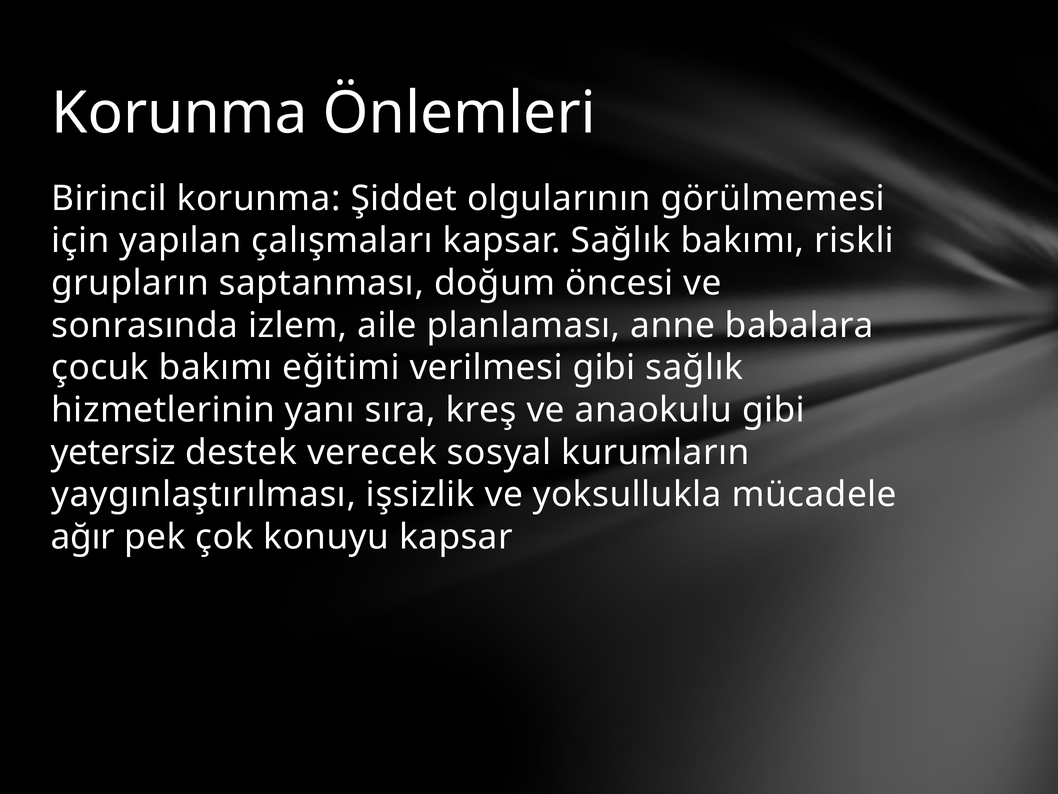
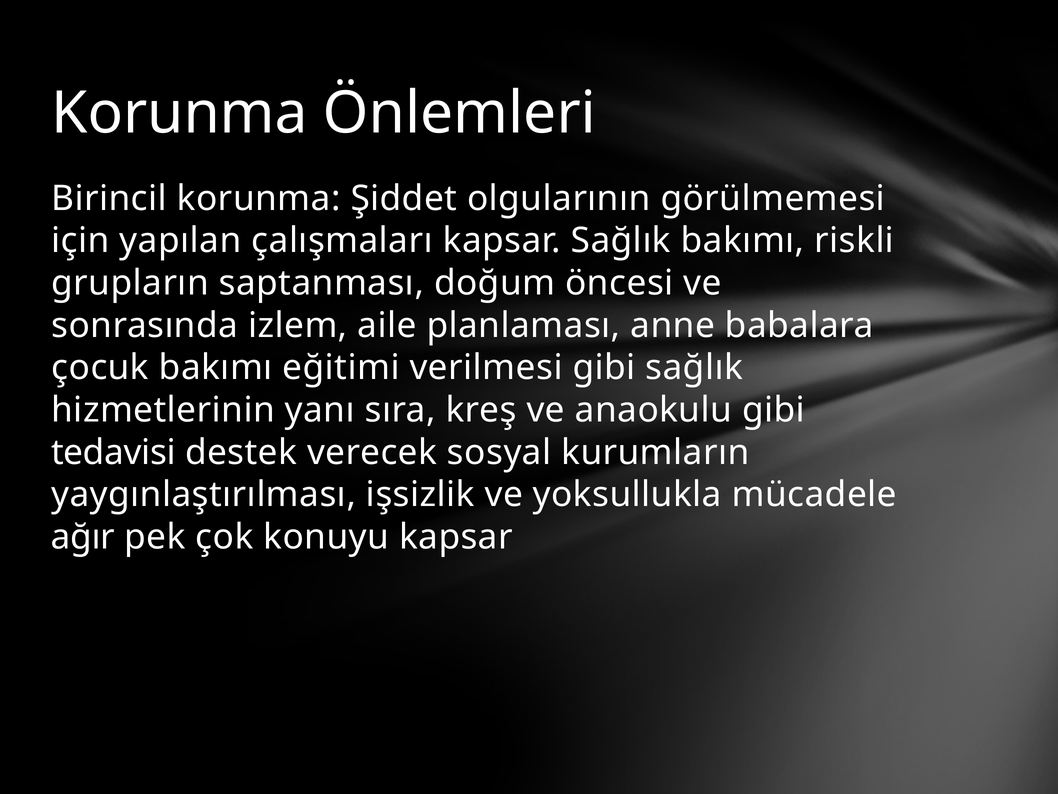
yetersiz: yetersiz -> tedavisi
